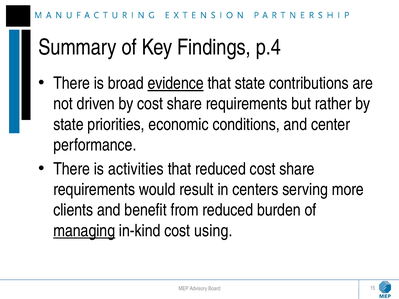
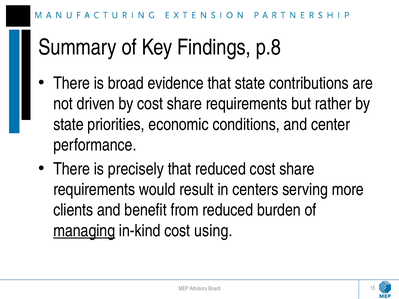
p.4: p.4 -> p.8
evidence underline: present -> none
activities: activities -> precisely
